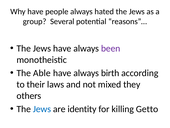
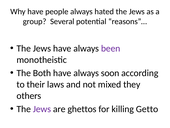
Able: Able -> Both
birth: birth -> soon
Jews at (42, 109) colour: blue -> purple
identity: identity -> ghettos
